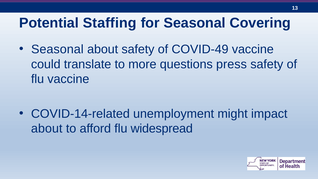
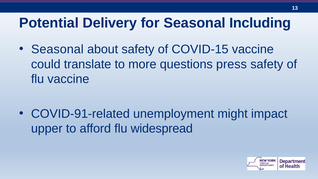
Staffing: Staffing -> Delivery
Covering: Covering -> Including
COVID-49: COVID-49 -> COVID-15
COVID-14-related: COVID-14-related -> COVID-91-related
about at (47, 128): about -> upper
